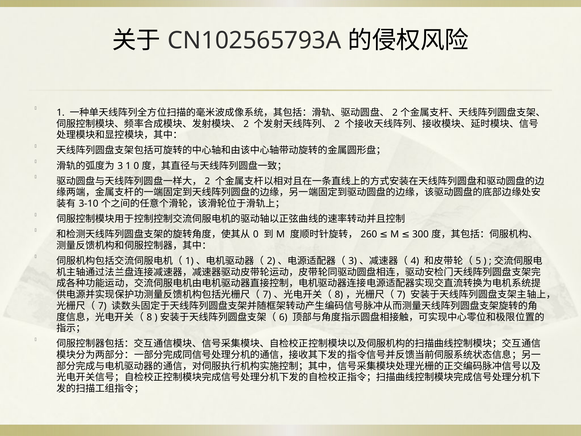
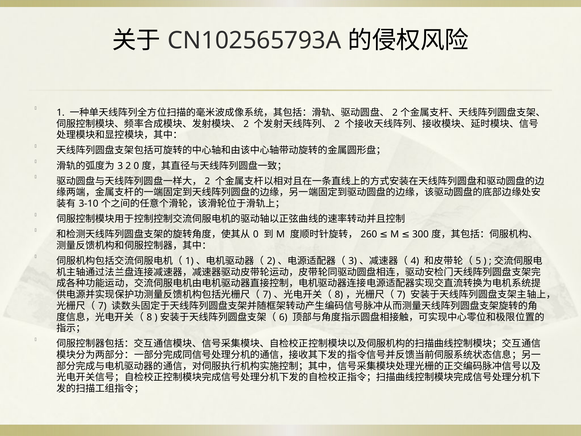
1 at (128, 166): 1 -> 2
